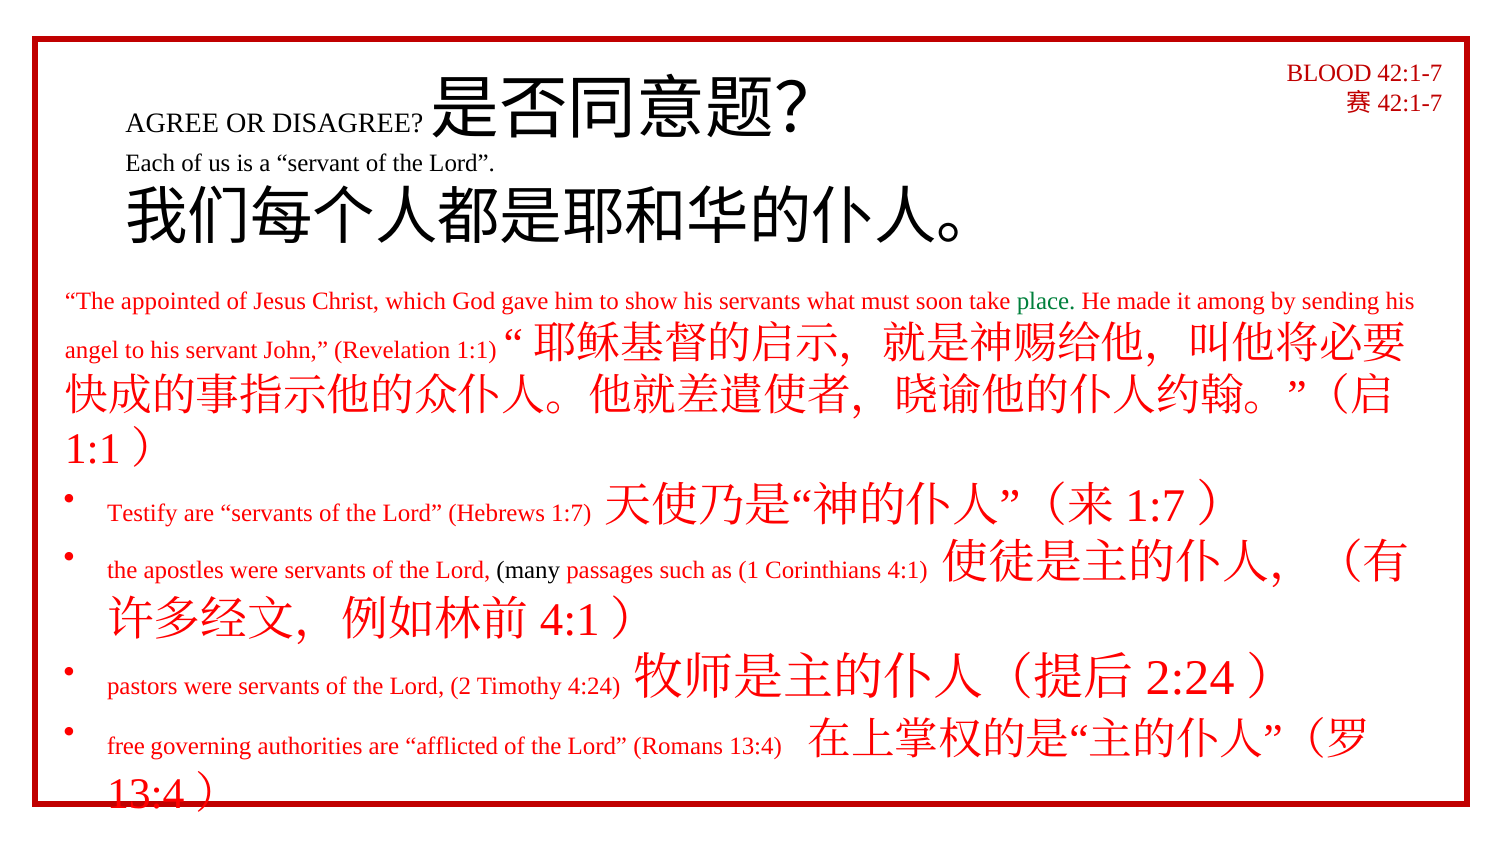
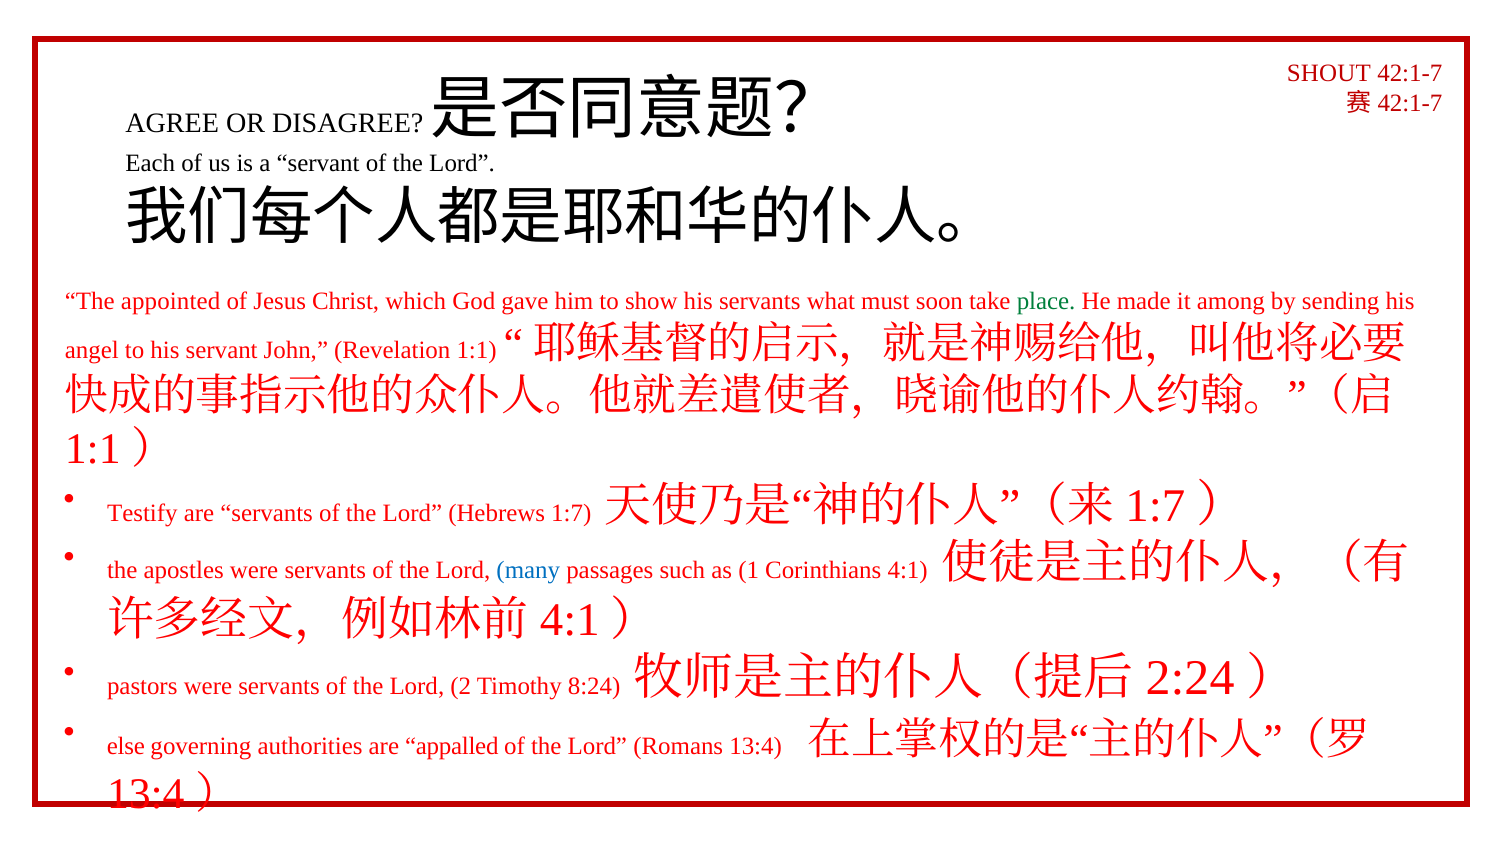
BLOOD: BLOOD -> SHOUT
many colour: black -> blue
4:24: 4:24 -> 8:24
free: free -> else
afflicted: afflicted -> appalled
